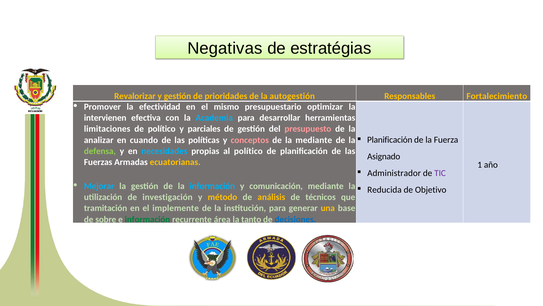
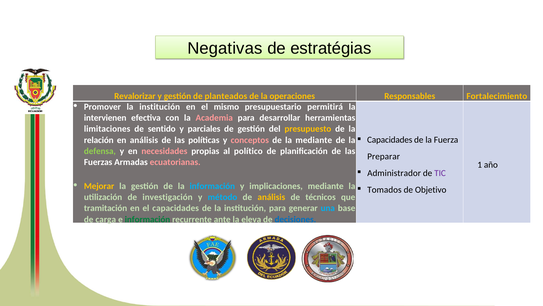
prioridades: prioridades -> planteados
autogestión: autogestión -> operaciones
Promover la efectividad: efectividad -> institución
optimizar: optimizar -> permitirá
Academia colour: light blue -> pink
de político: político -> sentido
presupuesto colour: pink -> yellow
Planificación at (390, 140): Planificación -> Capacidades
analizar: analizar -> relación
en cuando: cuando -> análisis
necesidades colour: light blue -> pink
Asignado: Asignado -> Preparar
ecuatorianas colour: yellow -> pink
Mejorar colour: light blue -> yellow
comunicación: comunicación -> implicaciones
Reducida: Reducida -> Tomados
método colour: yellow -> light blue
el implemente: implemente -> capacidades
una colour: yellow -> light blue
sobre: sobre -> carga
área: área -> ante
tanto: tanto -> eleva
